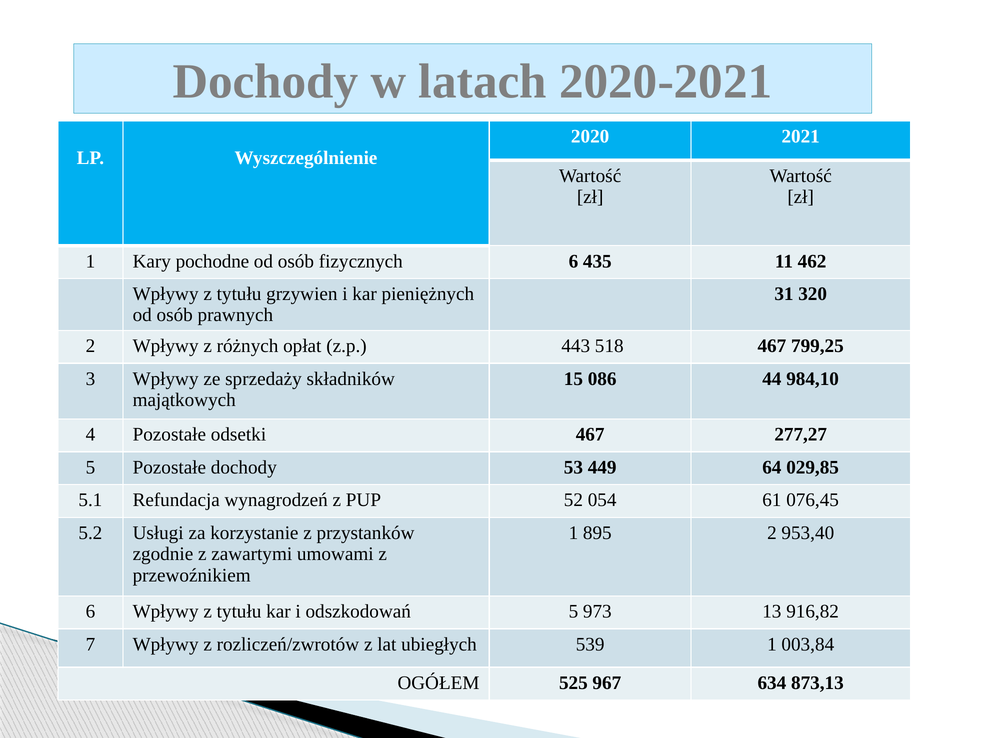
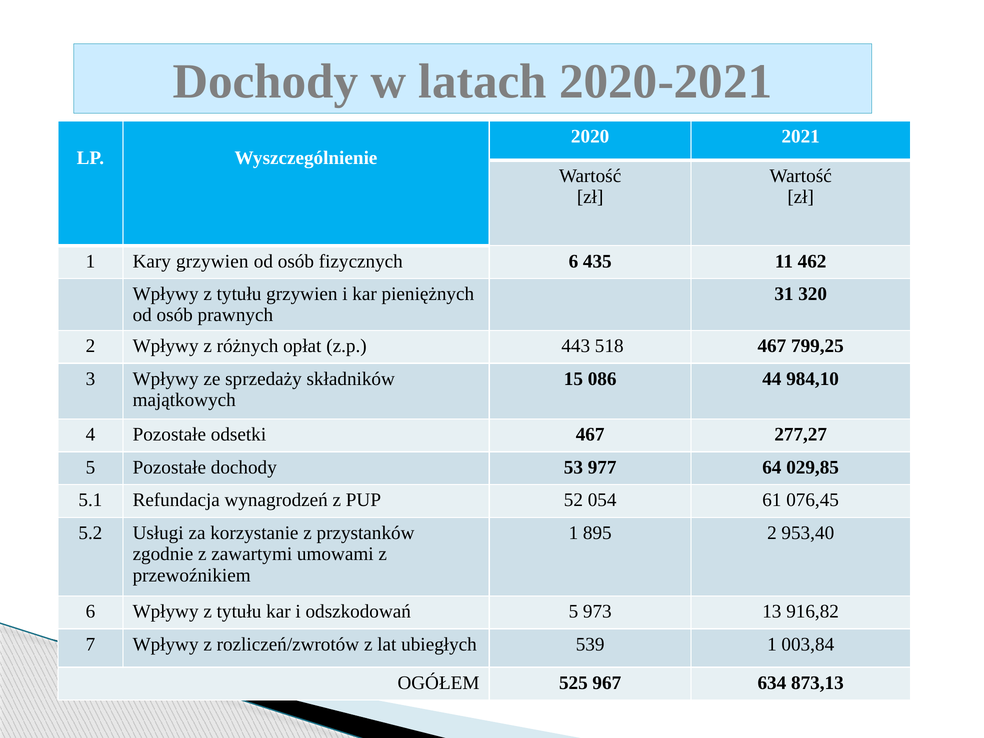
Kary pochodne: pochodne -> grzywien
449: 449 -> 977
